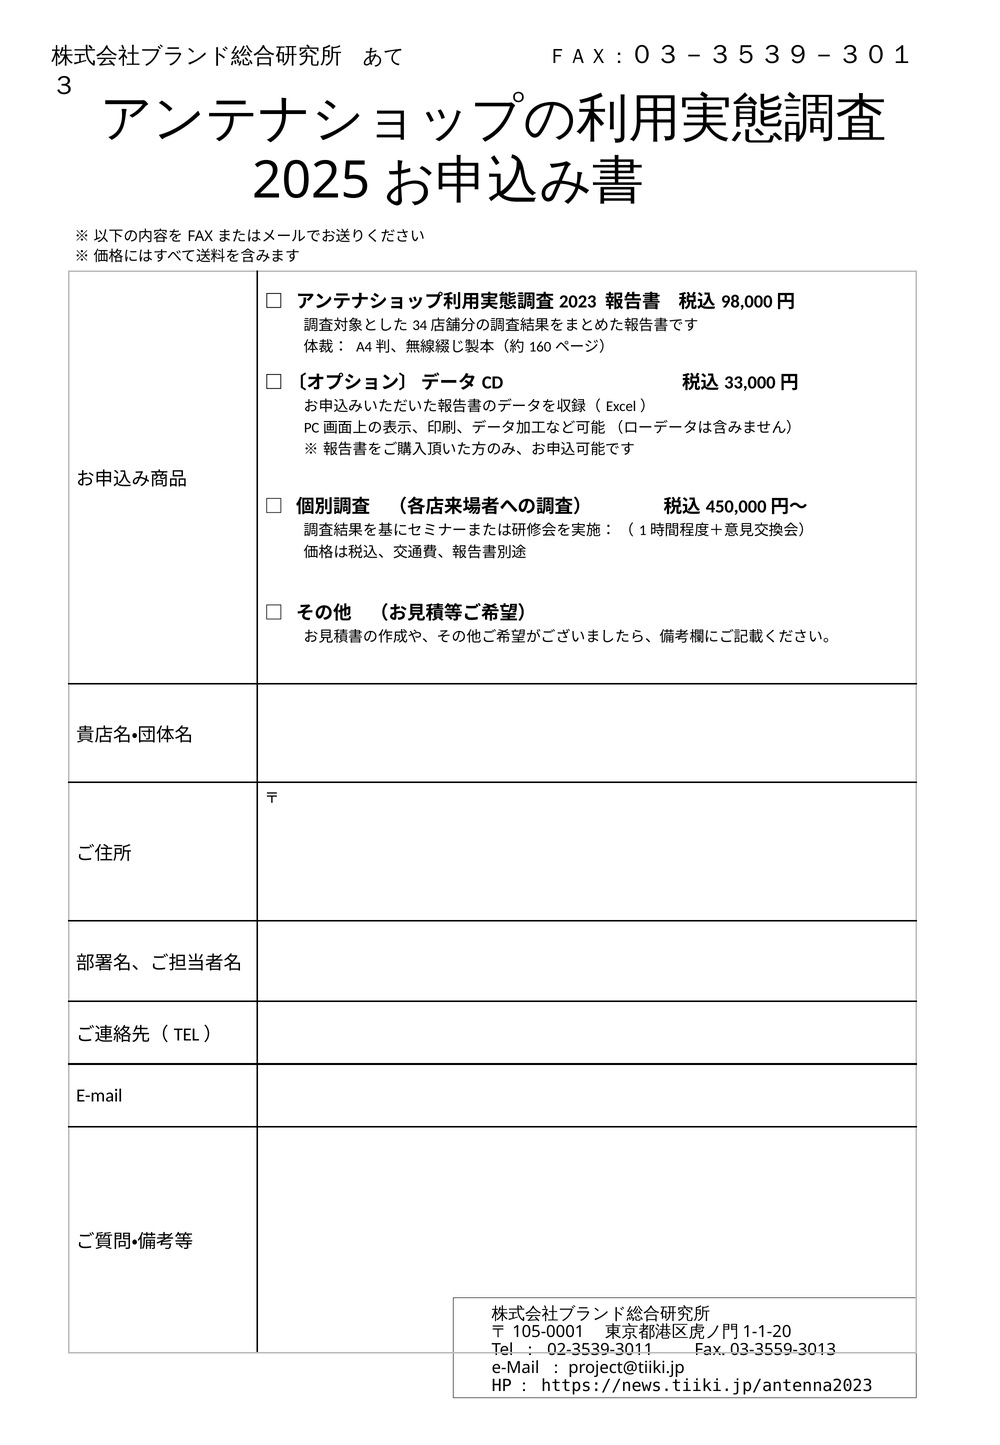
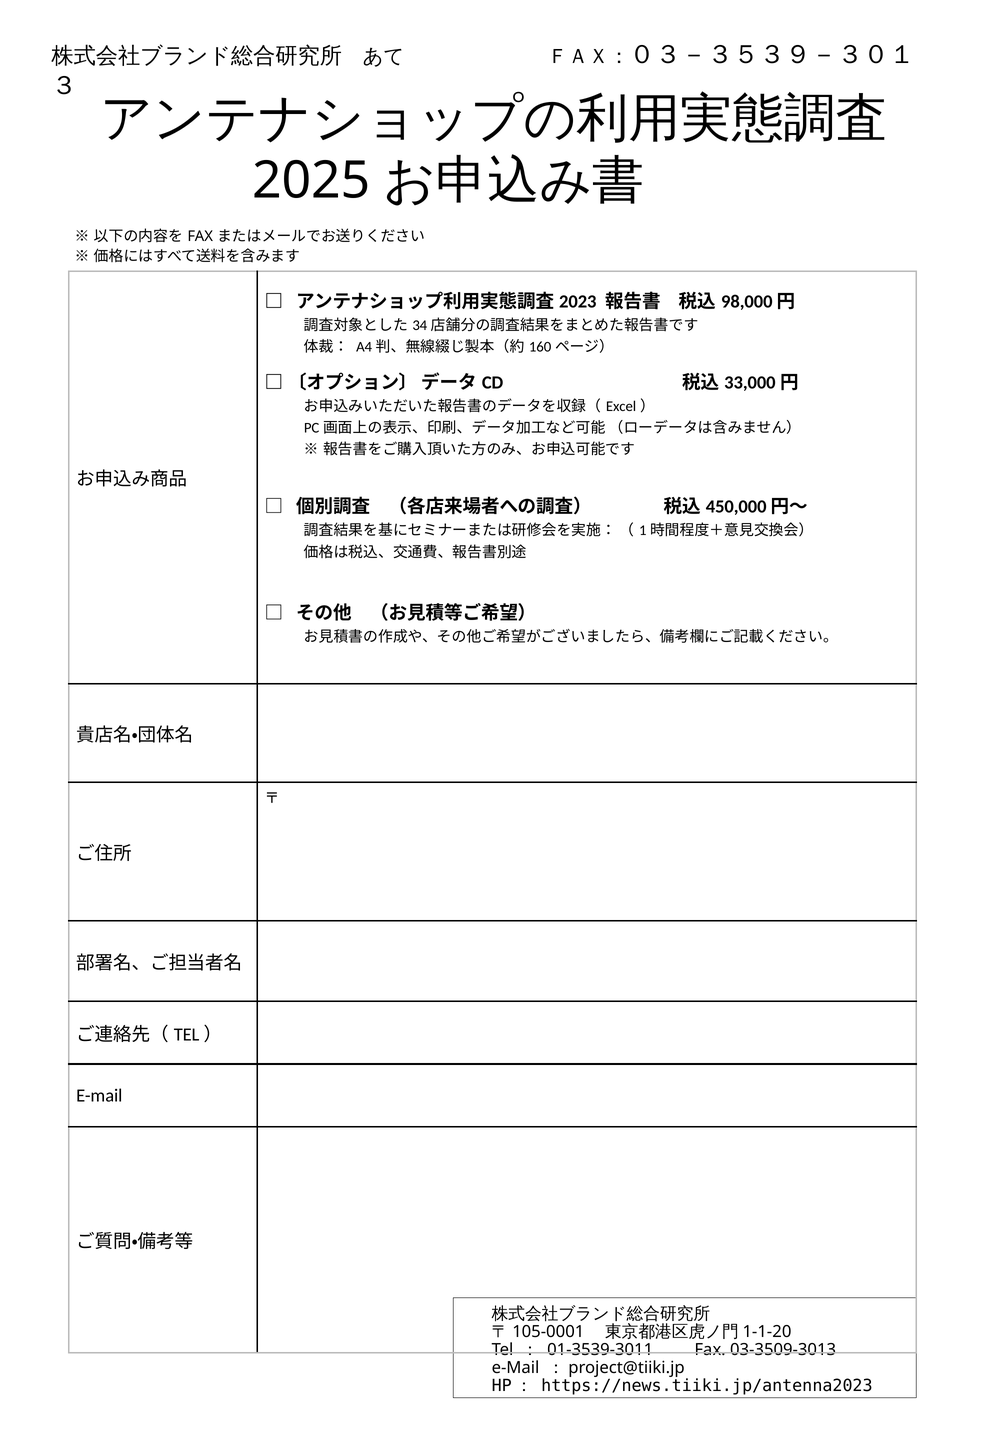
02-3539-3011: 02-3539-3011 -> 01-3539-3011
03-3559-3013: 03-3559-3013 -> 03-3509-3013
